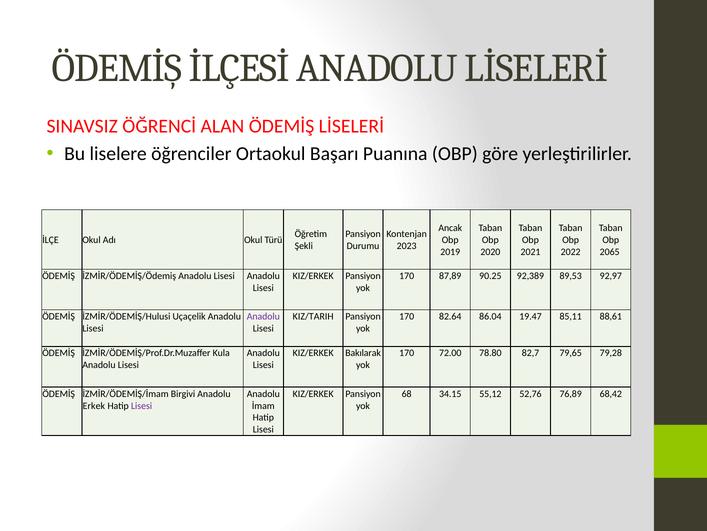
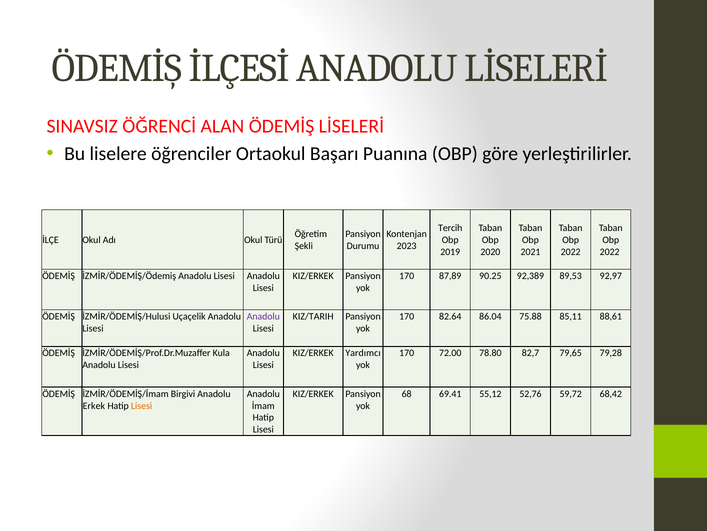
Ancak: Ancak -> Tercih
2065 at (610, 251): 2065 -> 2022
19.47: 19.47 -> 75.88
Bakılarak: Bakılarak -> Yardımcı
34.15: 34.15 -> 69.41
76,89: 76,89 -> 59,72
Lisesi at (142, 405) colour: purple -> orange
